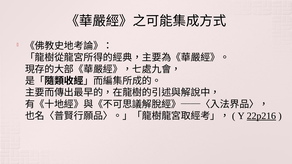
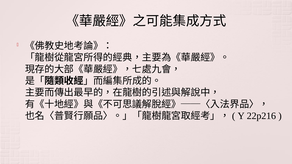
22p216 underline: present -> none
